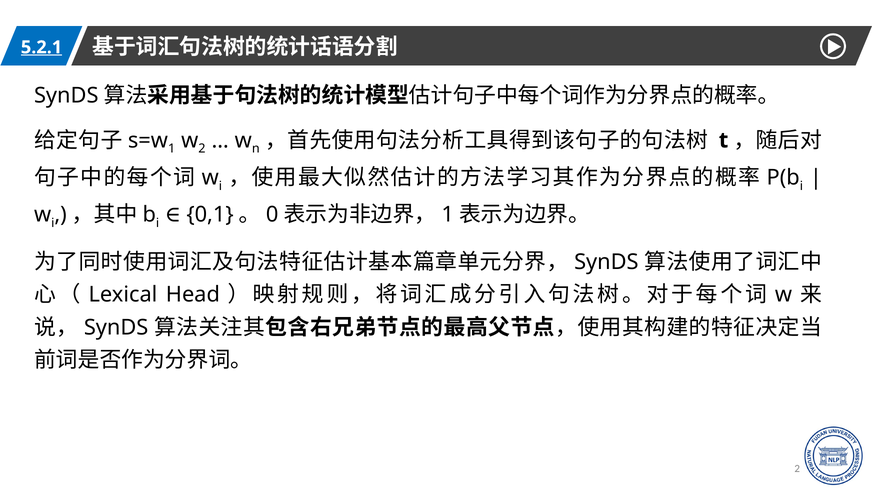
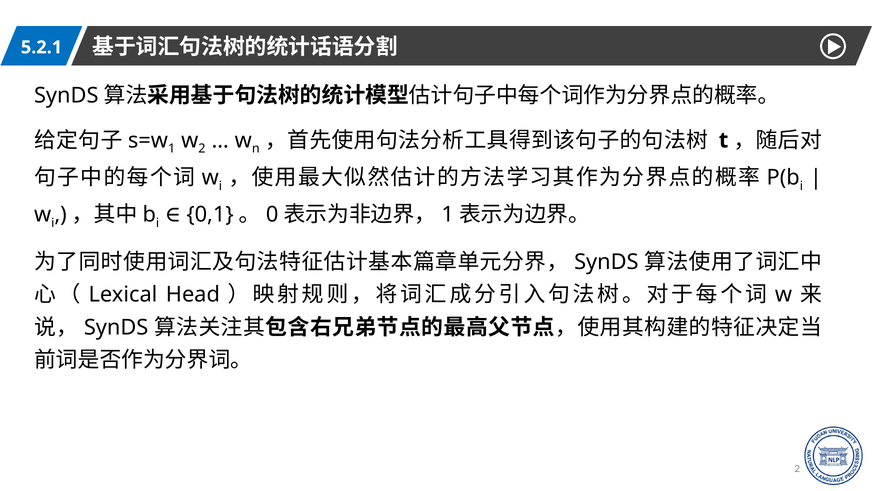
5.2.1 underline: present -> none
